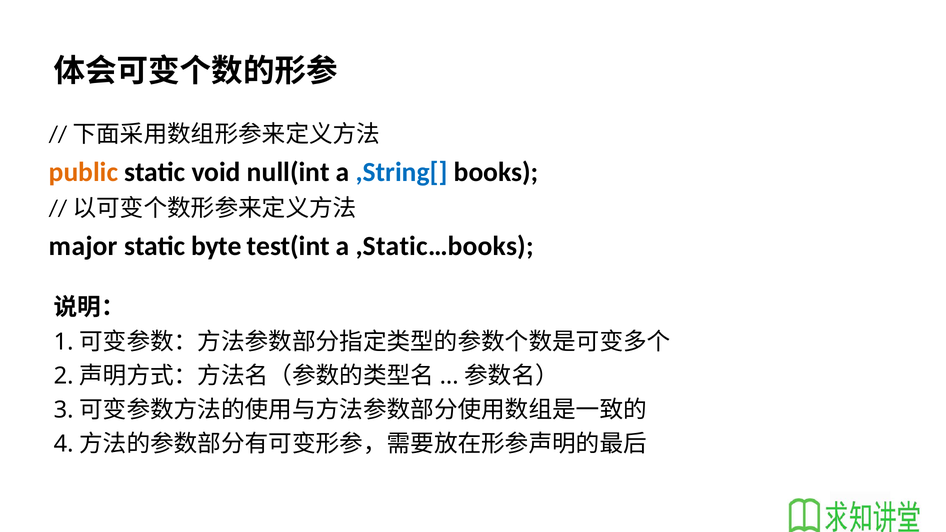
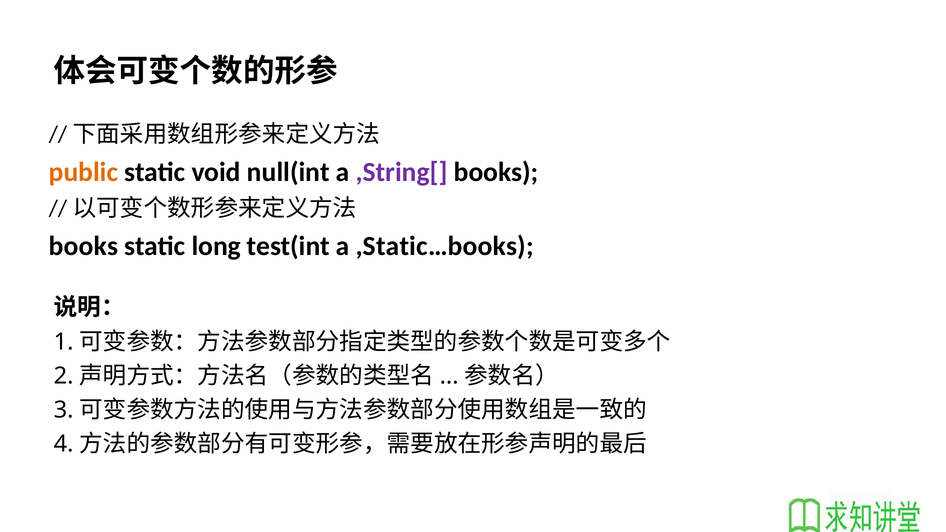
,String[ colour: blue -> purple
major at (83, 246): major -> books
byte: byte -> long
